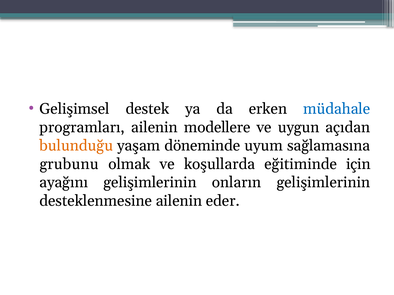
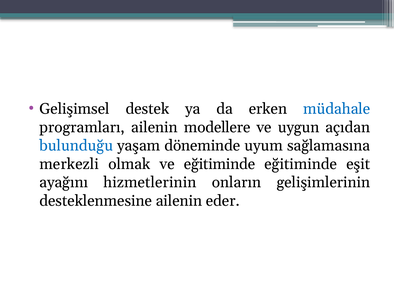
bulunduğu colour: orange -> blue
grubunu: grubunu -> merkezli
ve koşullarda: koşullarda -> eğitiminde
için: için -> eşit
ayağını gelişimlerinin: gelişimlerinin -> hizmetlerinin
